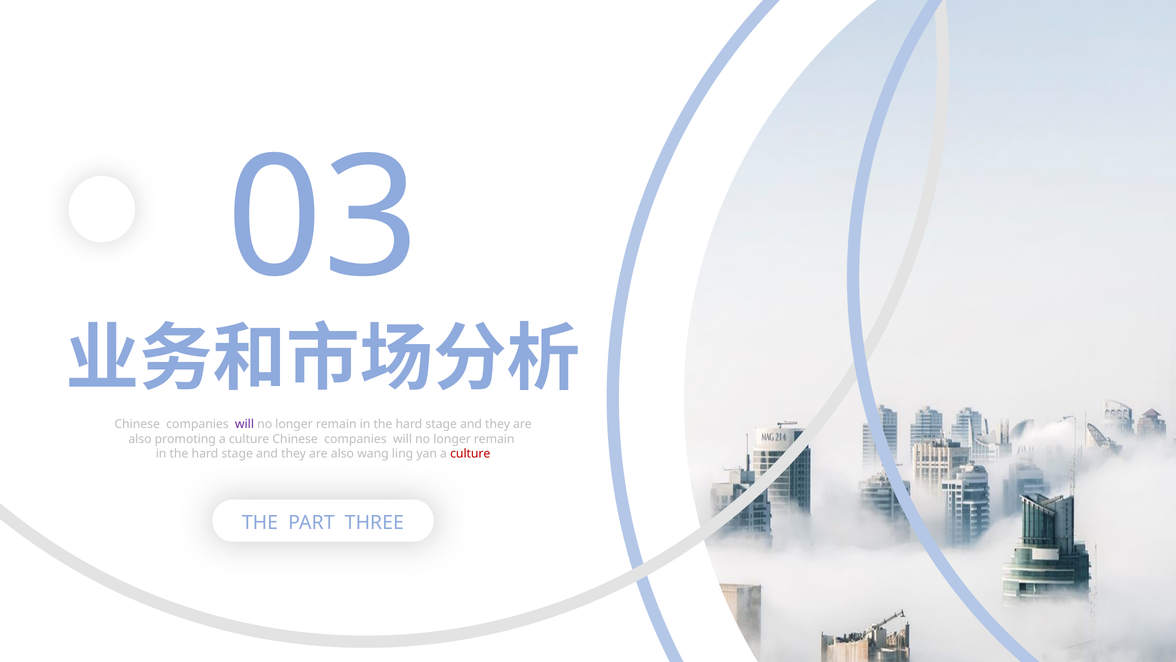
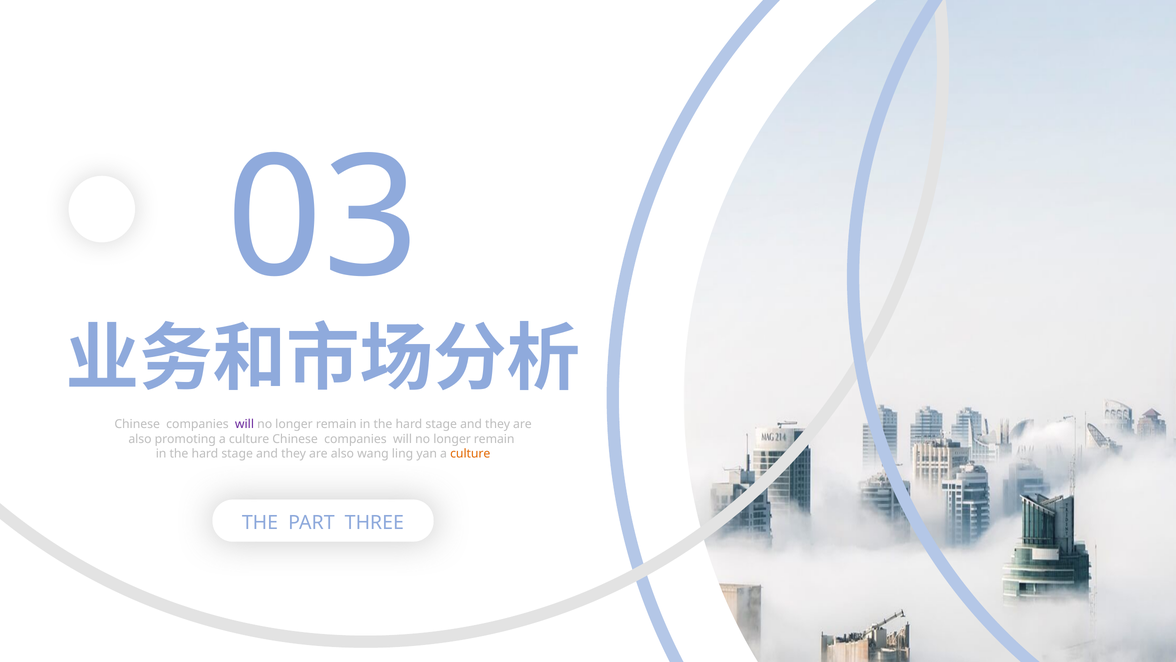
culture at (470, 454) colour: red -> orange
